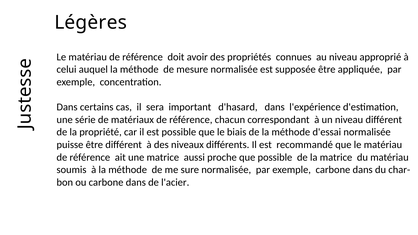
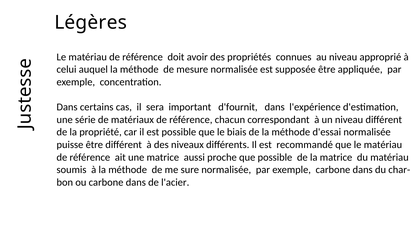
d'hasard: d'hasard -> d'fournit
